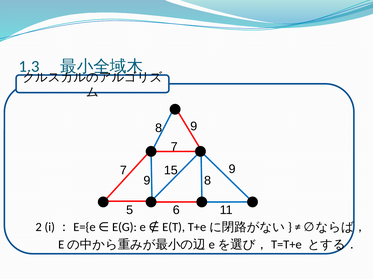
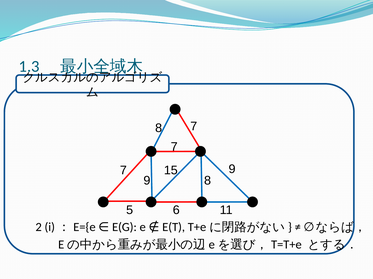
9 at (194, 127): 9 -> 7
